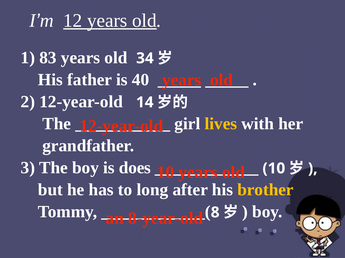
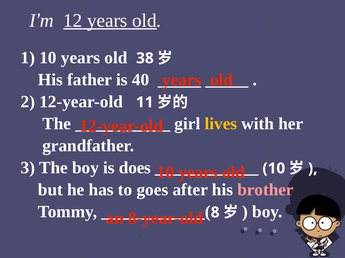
1 83: 83 -> 10
34: 34 -> 38
14: 14 -> 11
long: long -> goes
brother colour: yellow -> pink
